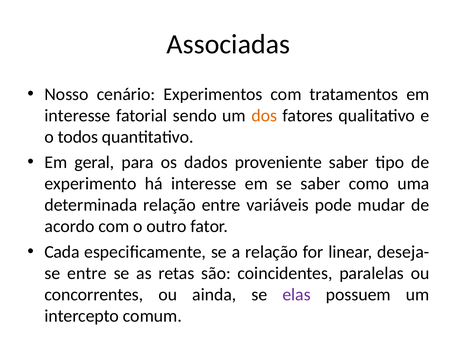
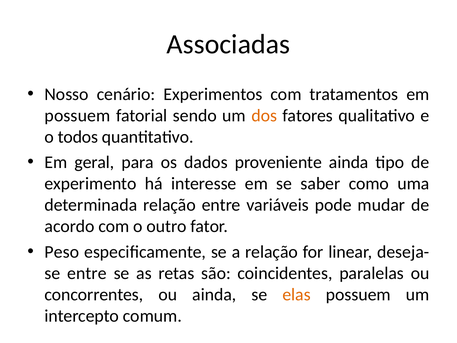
interesse at (78, 116): interesse -> possuem
proveniente saber: saber -> ainda
Cada: Cada -> Peso
elas colour: purple -> orange
